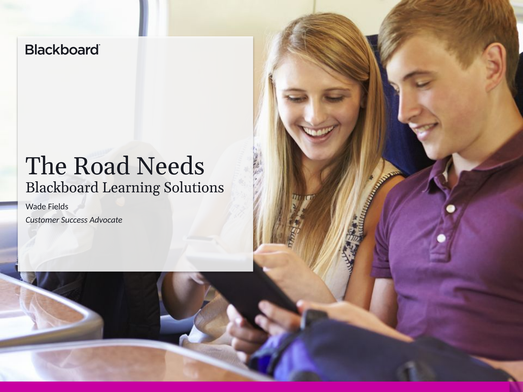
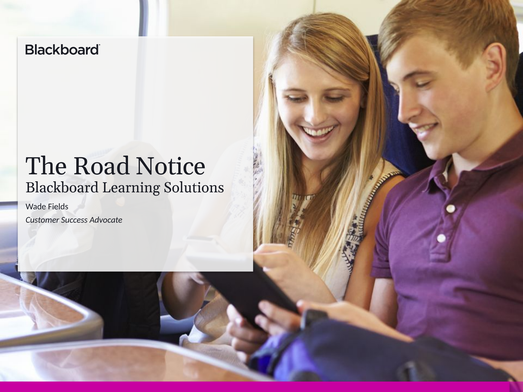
Needs: Needs -> Notice
